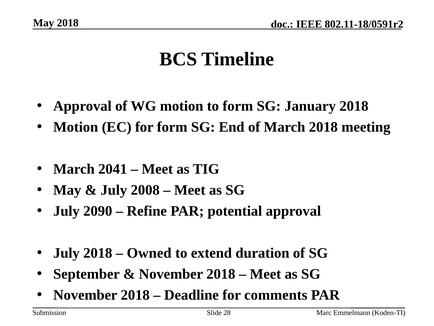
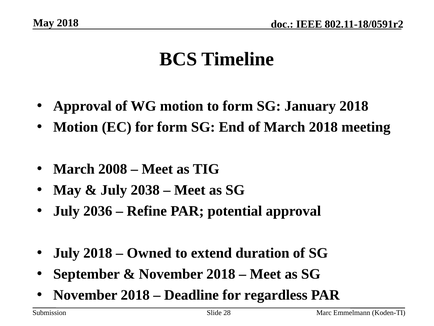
2041: 2041 -> 2008
2008: 2008 -> 2038
2090: 2090 -> 2036
comments: comments -> regardless
